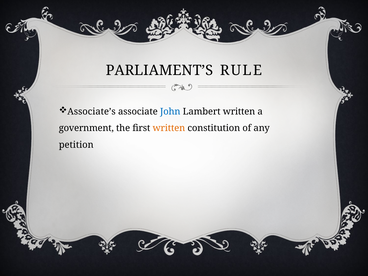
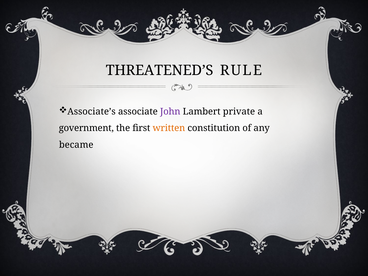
PARLIAMENT’S: PARLIAMENT’S -> THREATENED’S
John colour: blue -> purple
Lambert written: written -> private
petition: petition -> became
